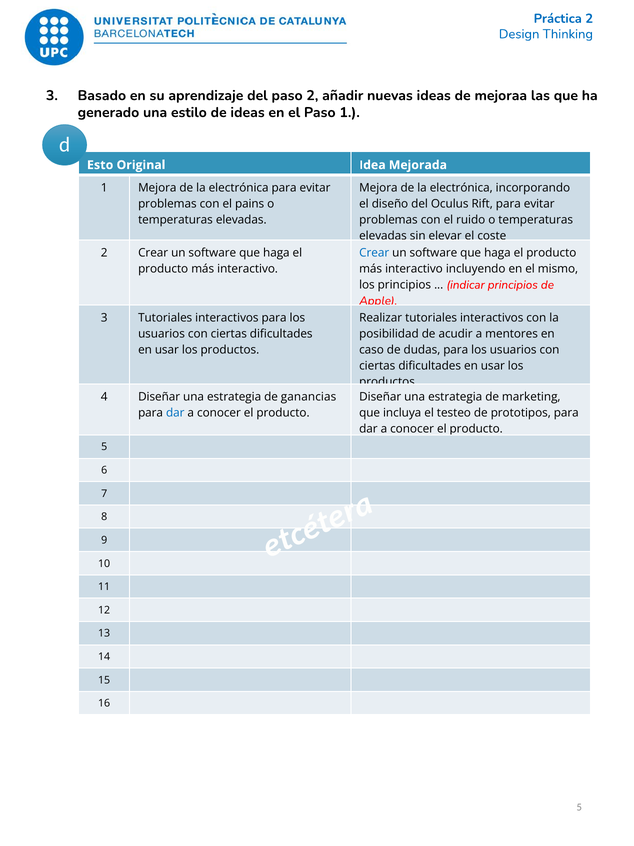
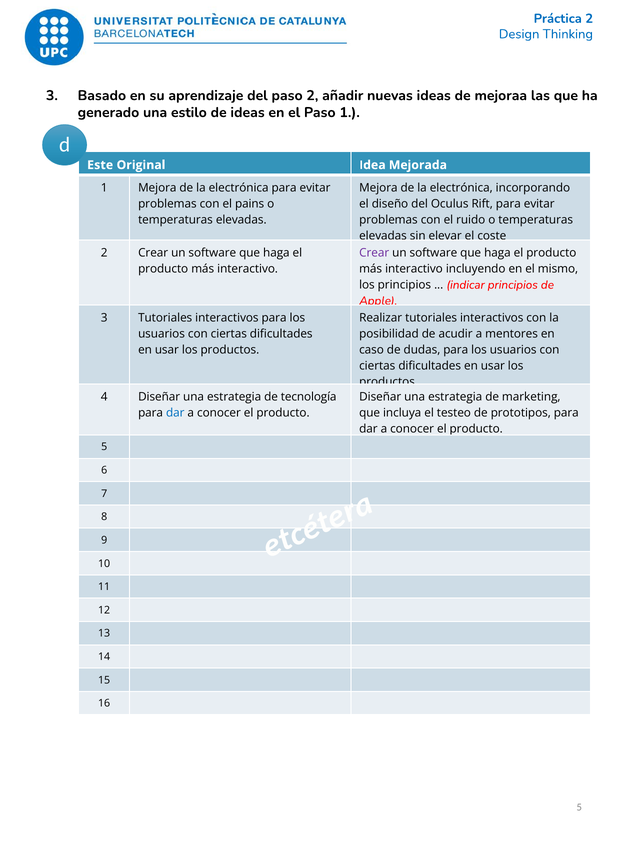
Esto: Esto -> Este
Crear at (374, 253) colour: blue -> purple
ganancias: ganancias -> tecnología
